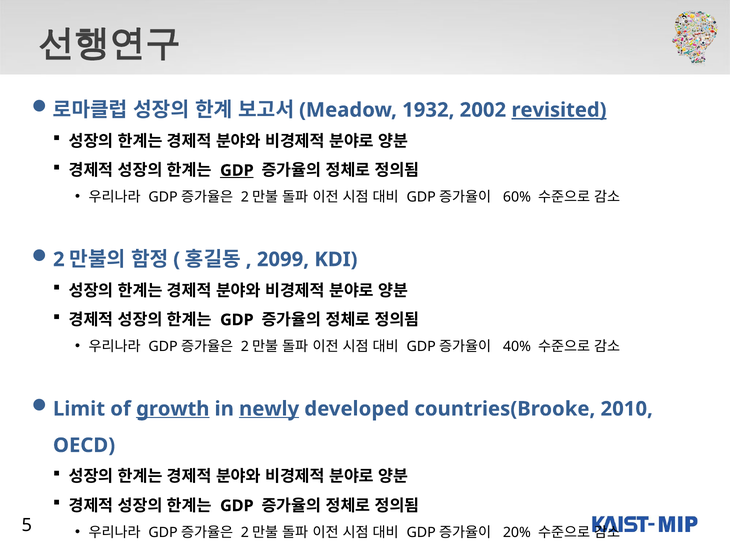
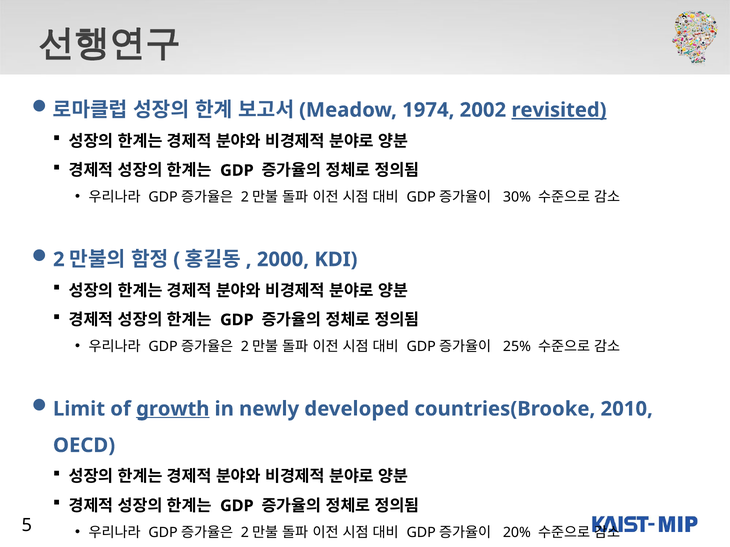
1932: 1932 -> 1974
GDP at (237, 171) underline: present -> none
60%: 60% -> 30%
2099: 2099 -> 2000
40%: 40% -> 25%
newly underline: present -> none
